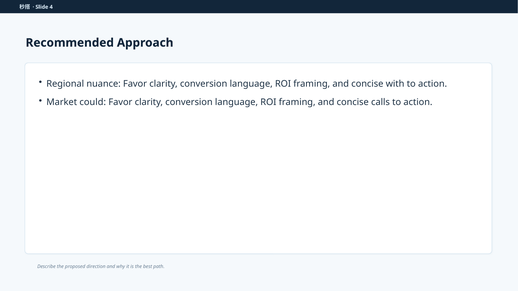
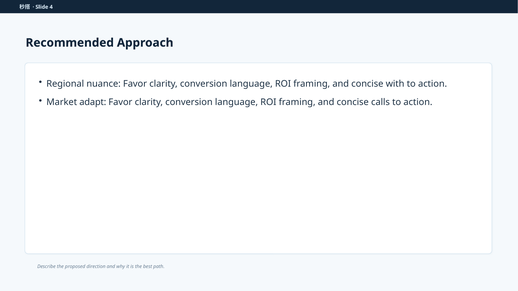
could: could -> adapt
